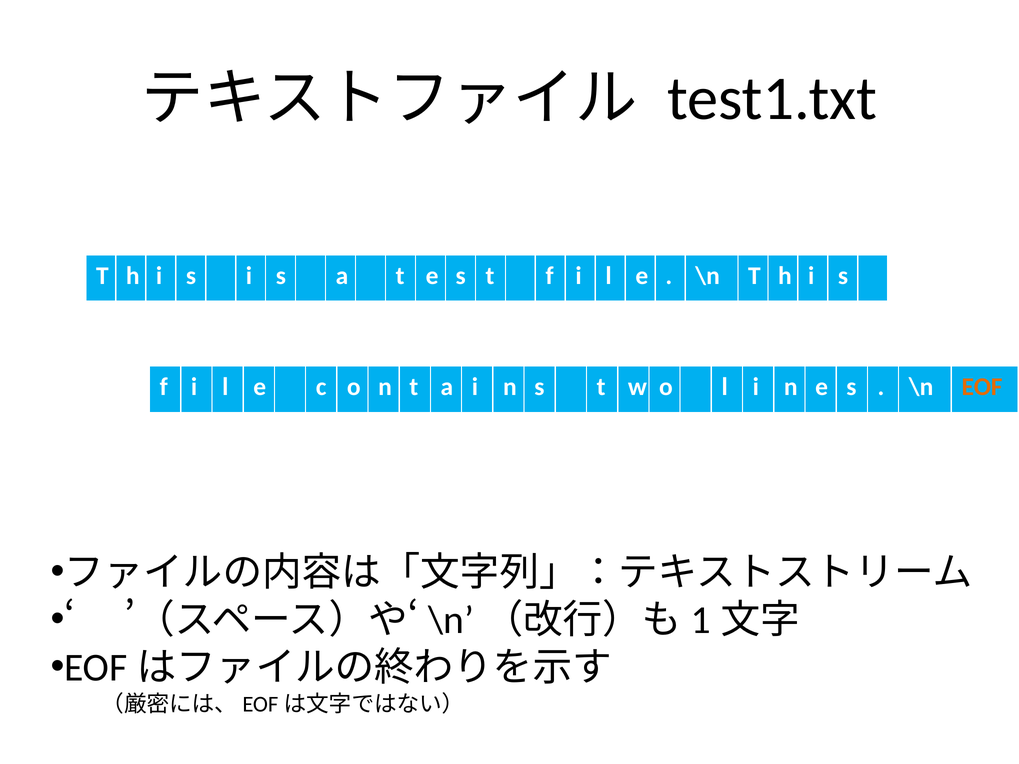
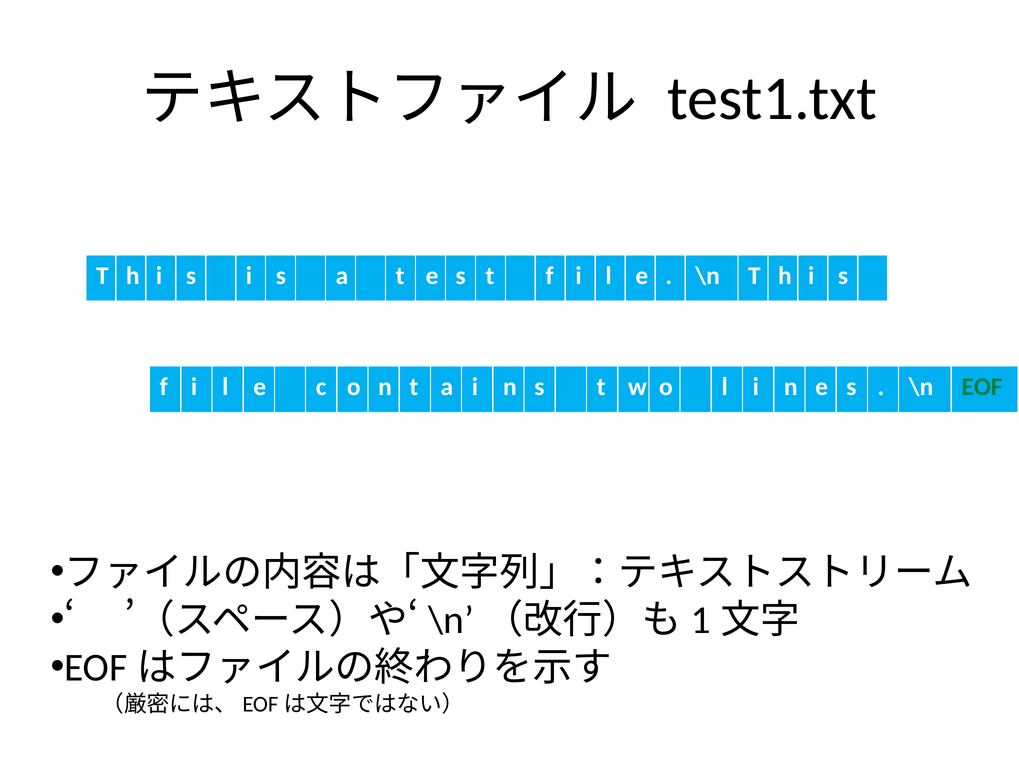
EOF colour: orange -> green
